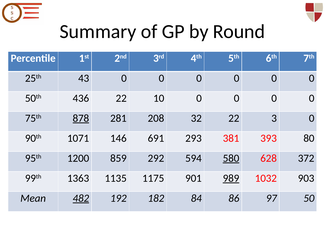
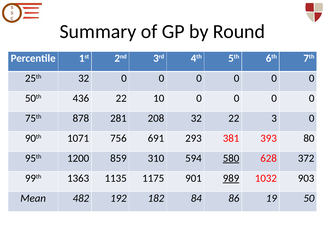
25th 43: 43 -> 32
878 underline: present -> none
146: 146 -> 756
292: 292 -> 310
482 underline: present -> none
97: 97 -> 19
